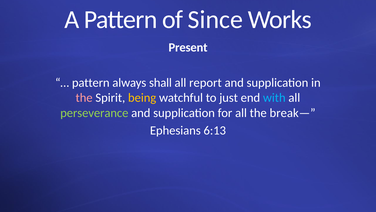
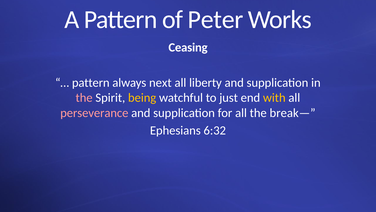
Since: Since -> Peter
Present: Present -> Ceasing
shall: shall -> next
report: report -> liberty
with colour: light blue -> yellow
perseverance colour: light green -> pink
6:13: 6:13 -> 6:32
